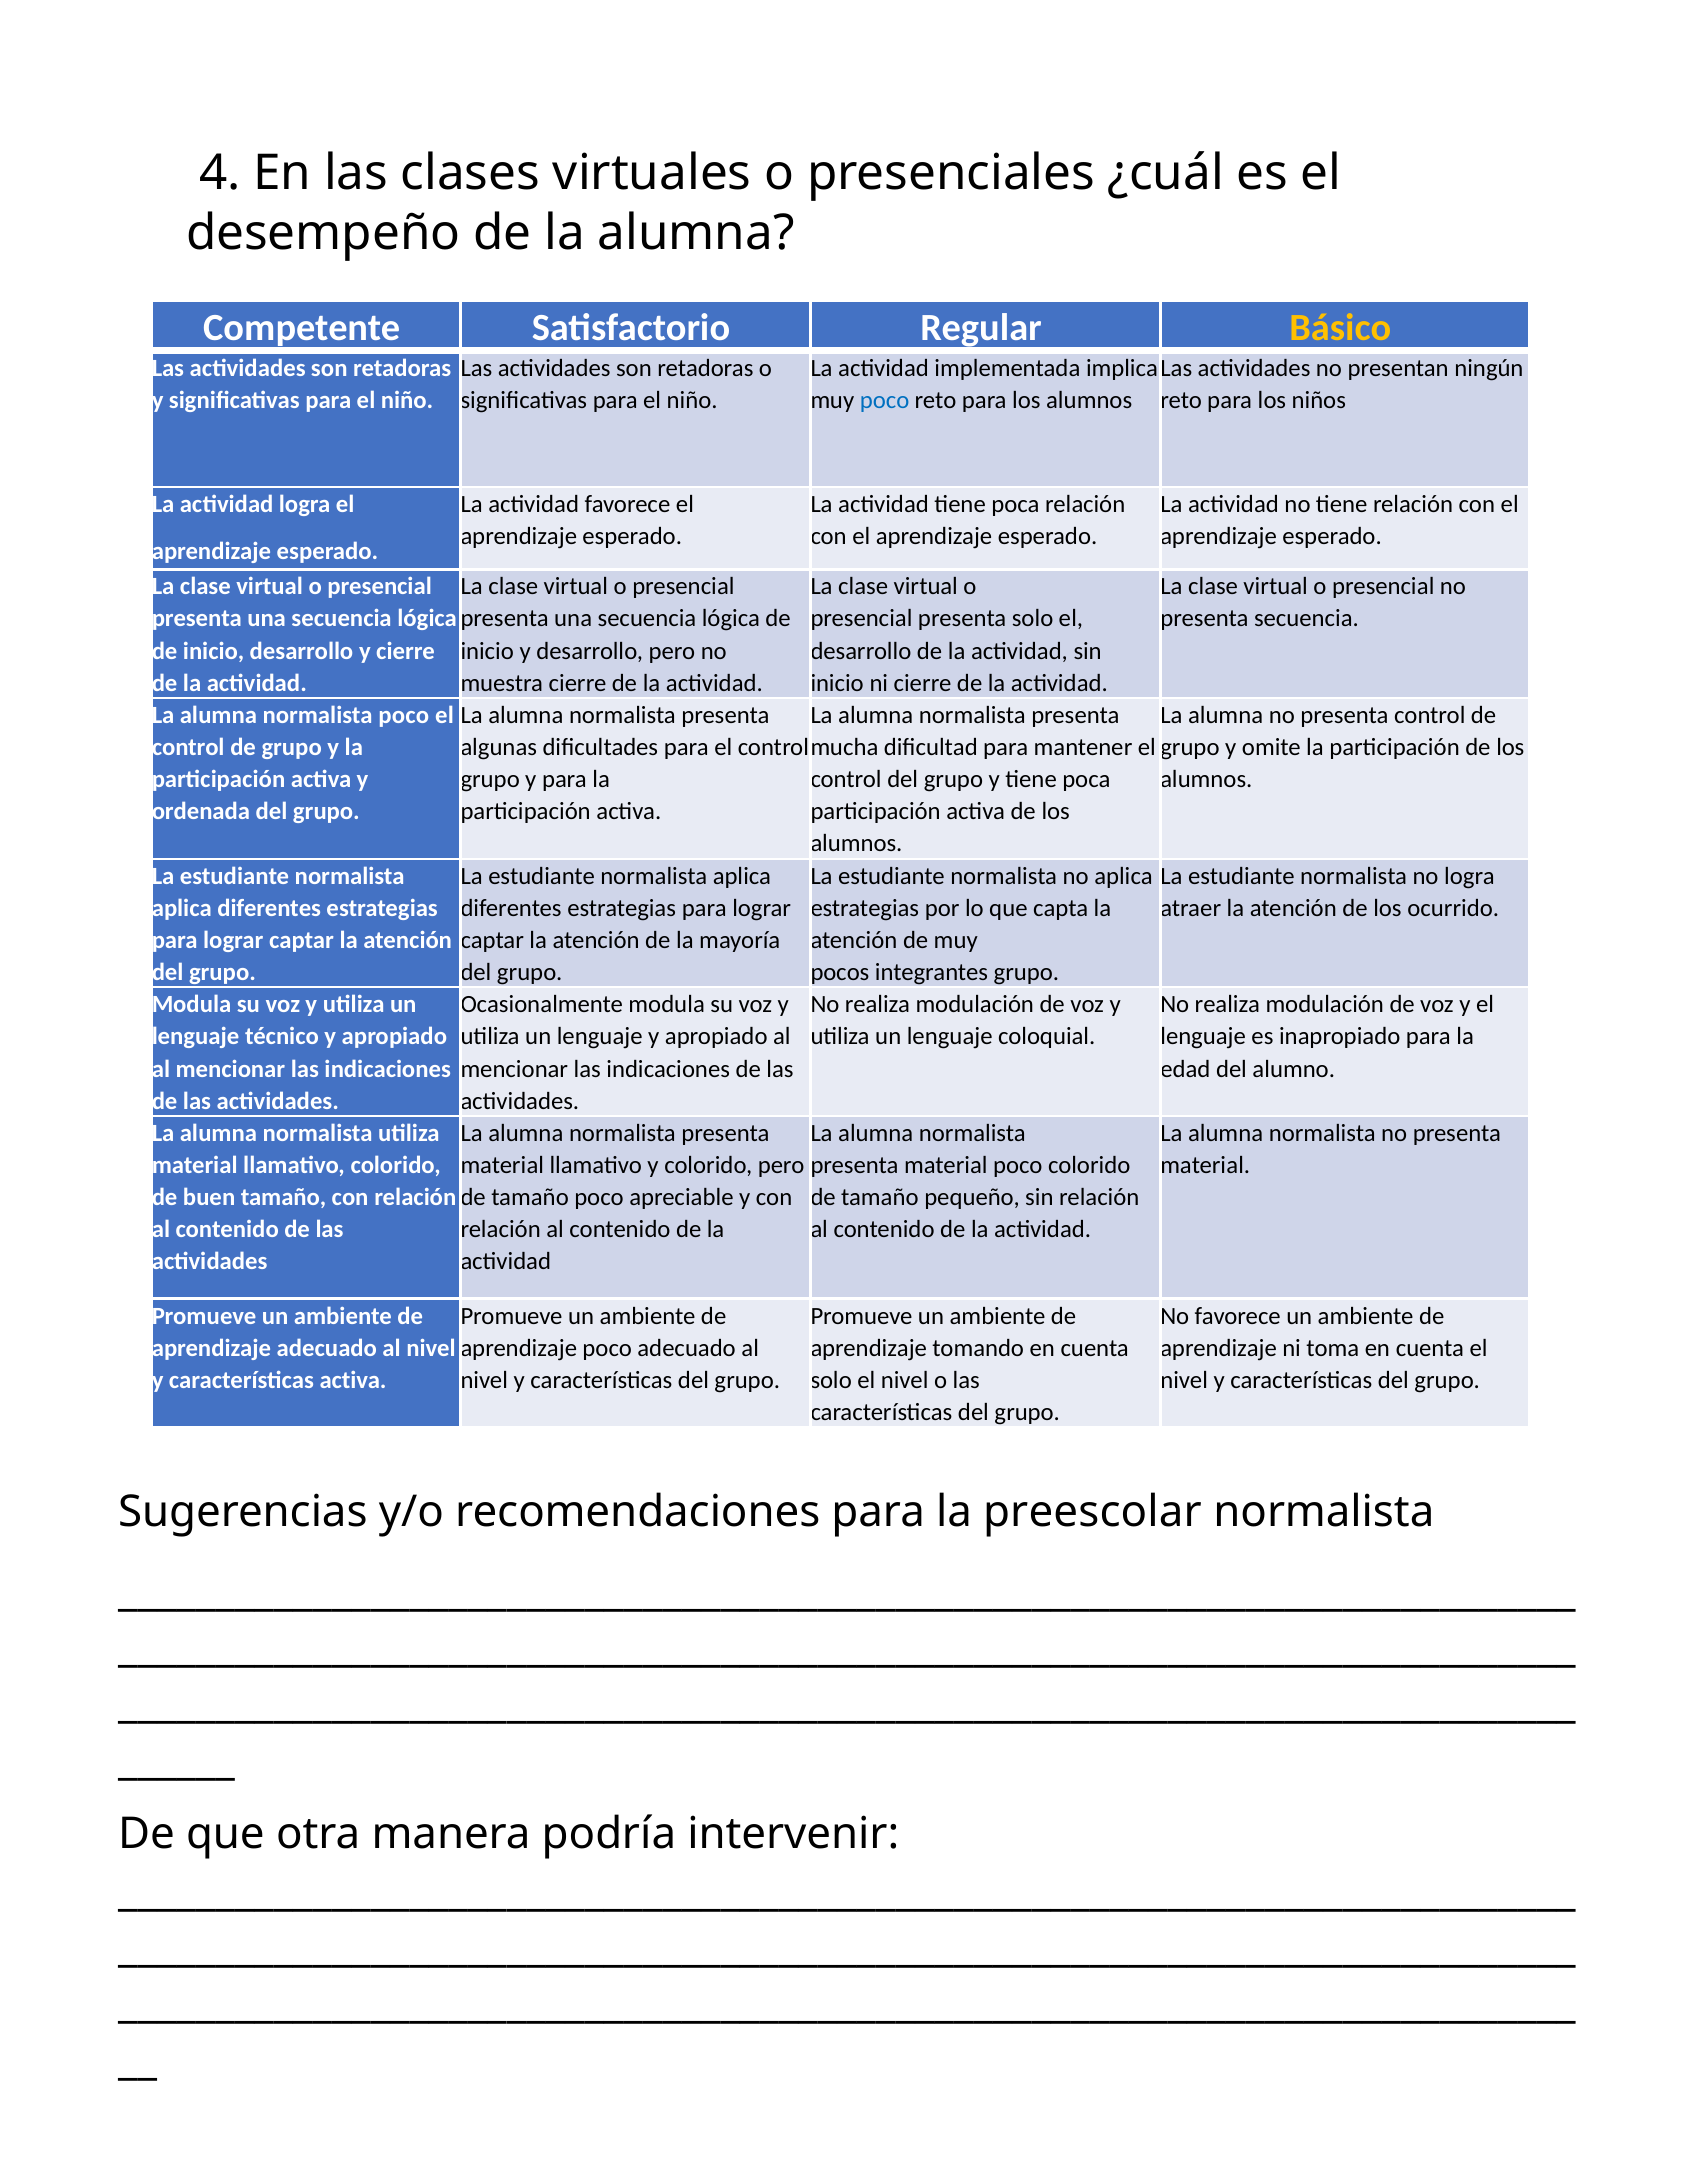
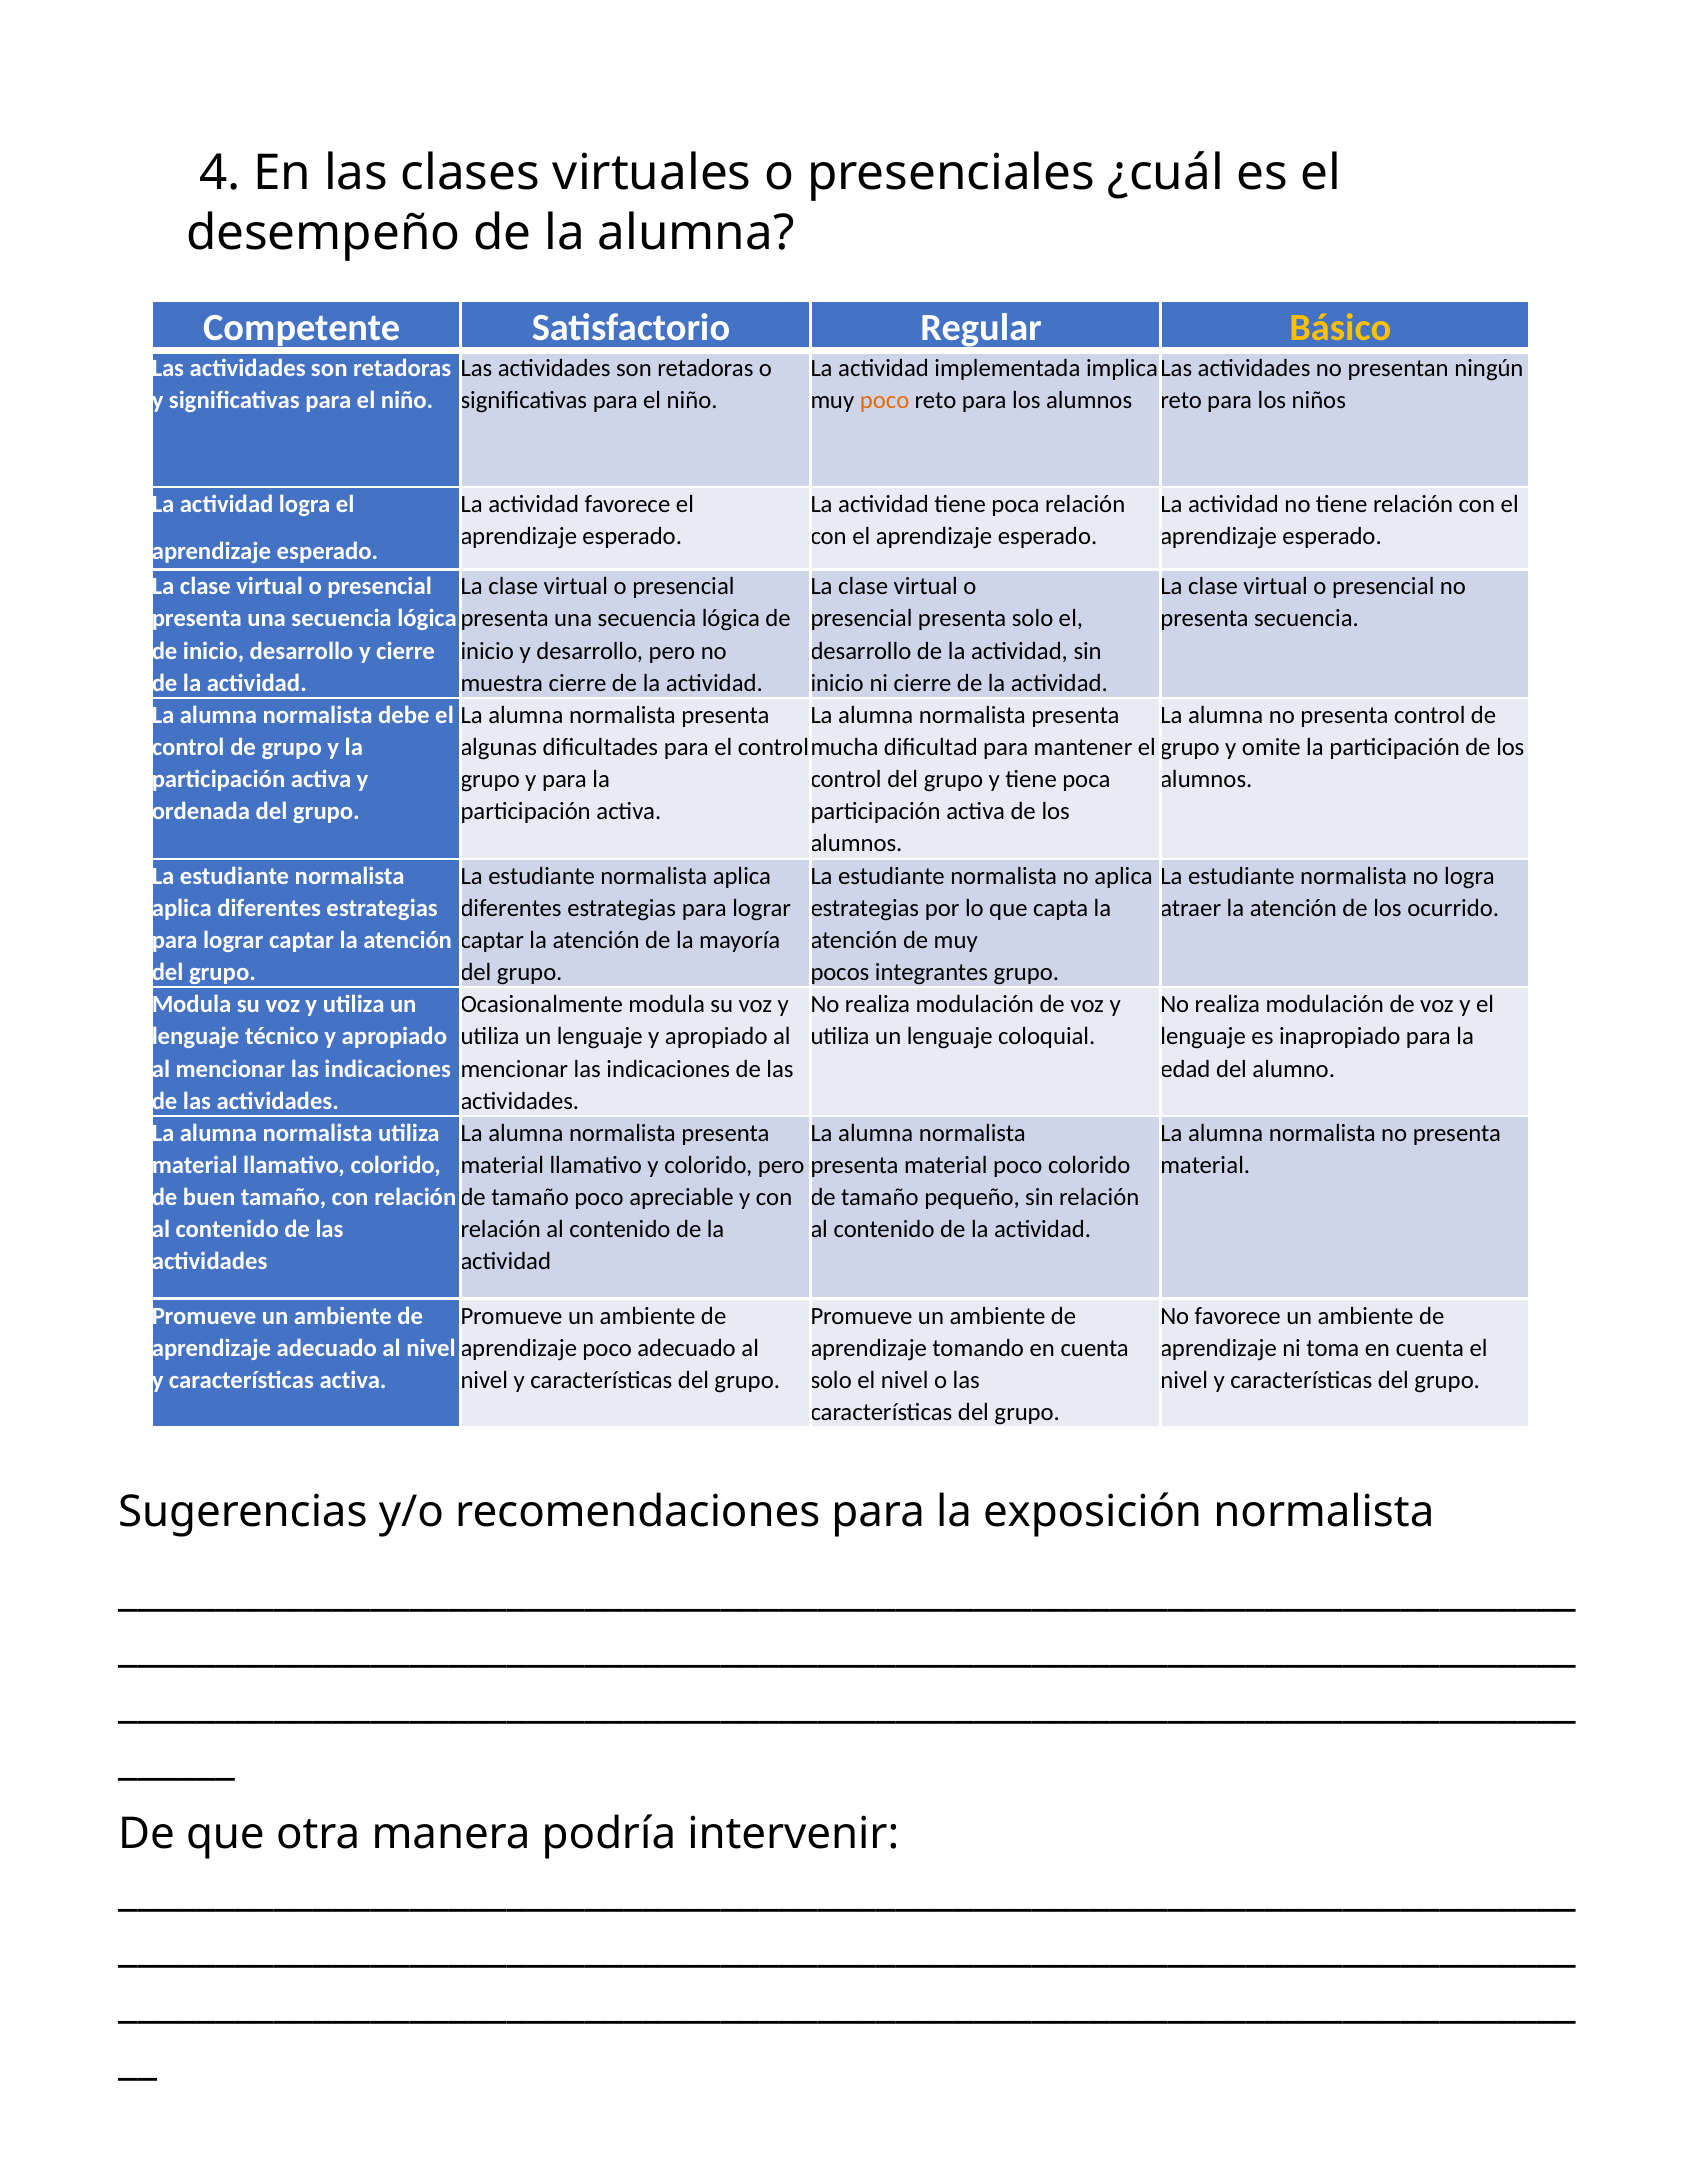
poco at (885, 400) colour: blue -> orange
normalista poco: poco -> debe
preescolar: preescolar -> exposición
